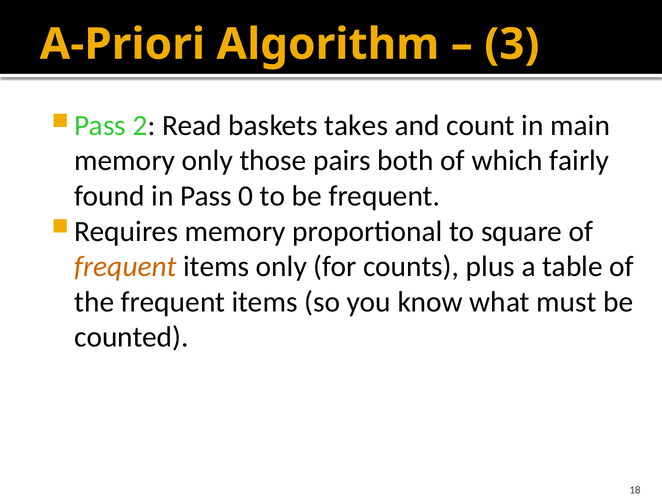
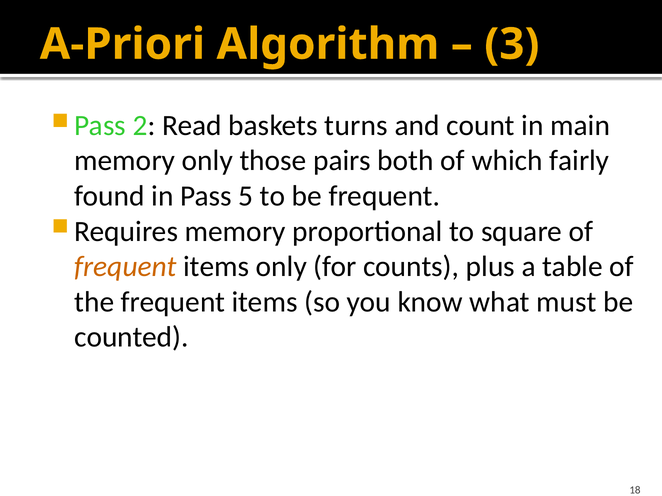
takes: takes -> turns
0: 0 -> 5
